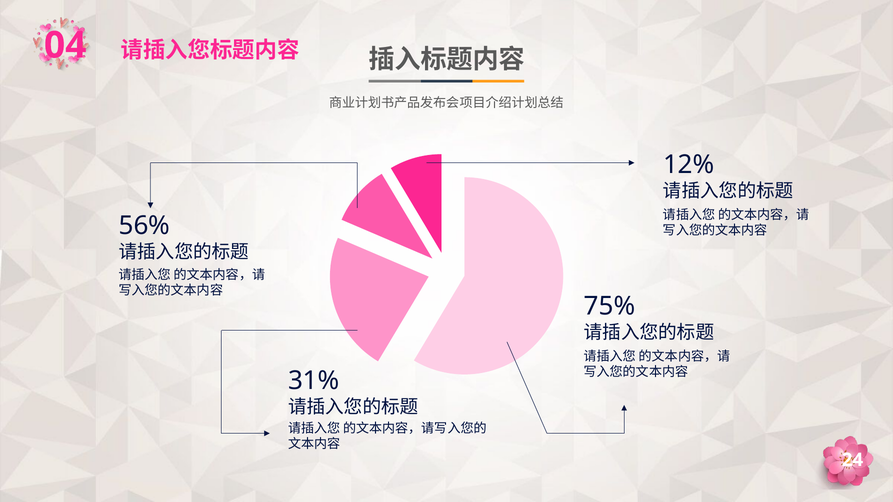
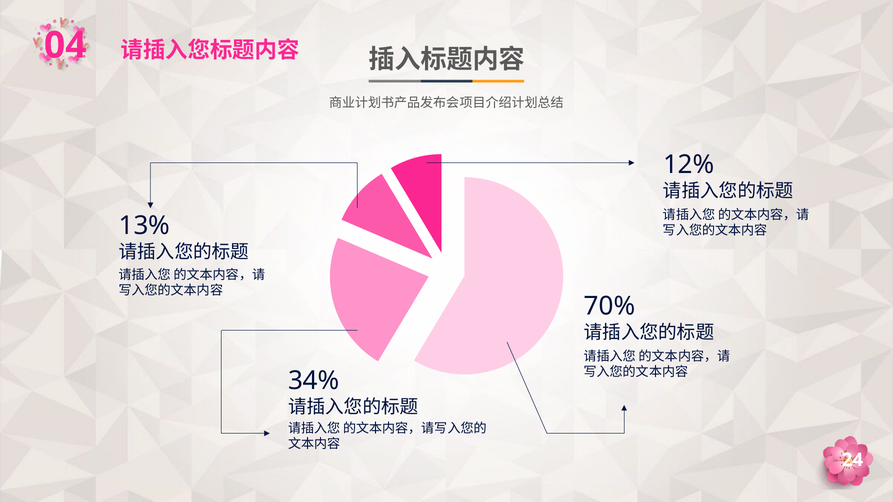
56%: 56% -> 13%
75%: 75% -> 70%
31%: 31% -> 34%
